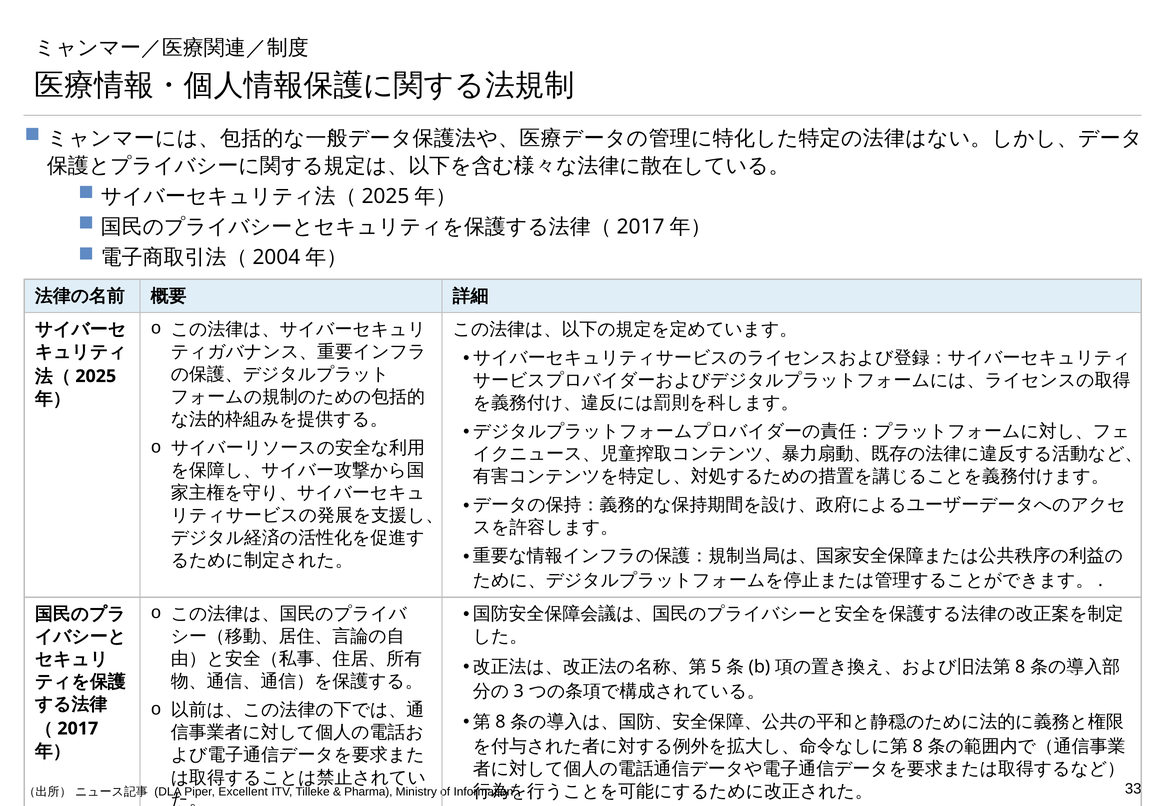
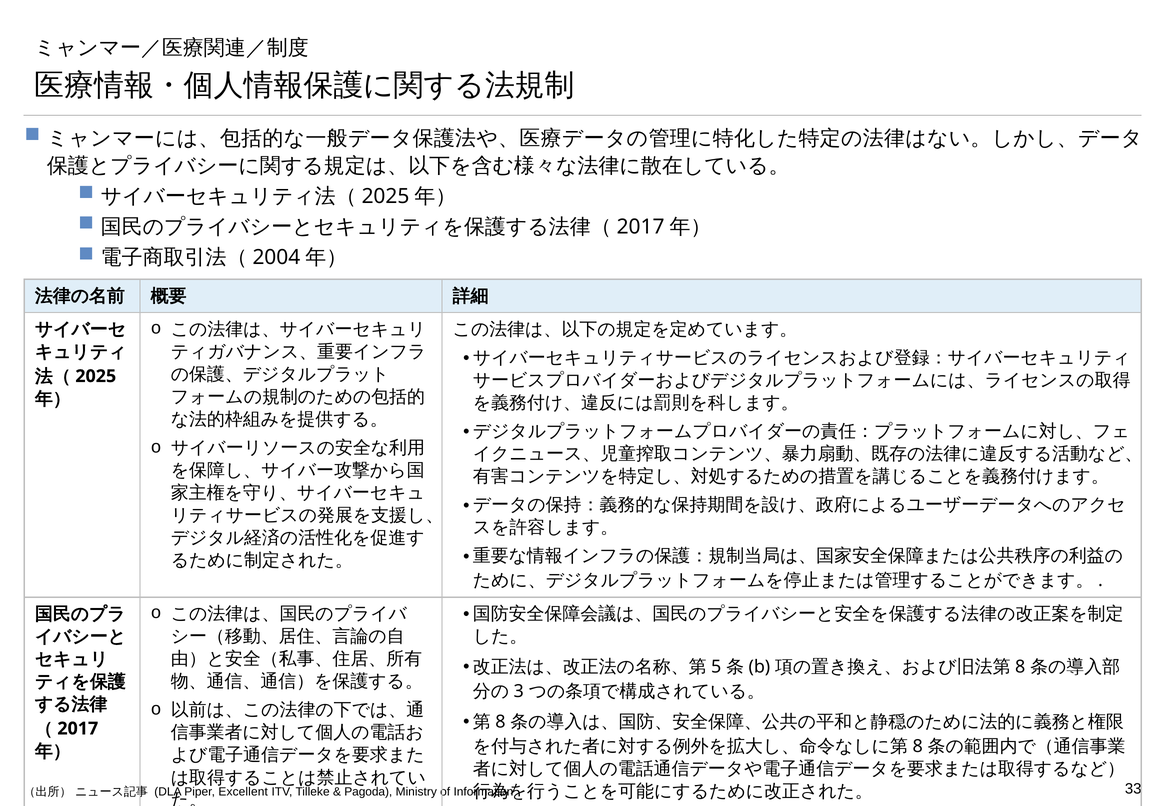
Pharma: Pharma -> Pagoda
